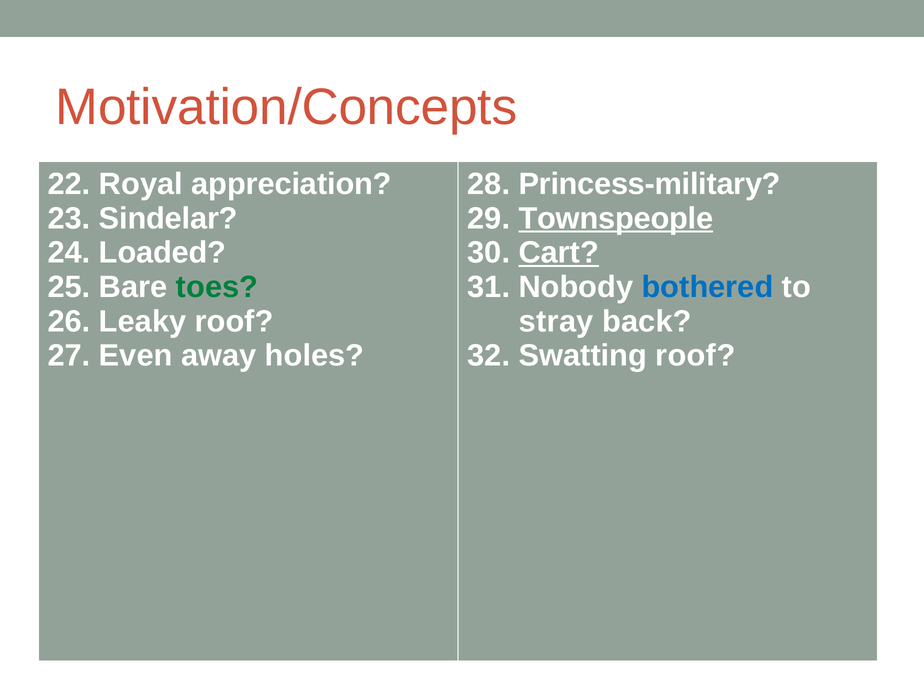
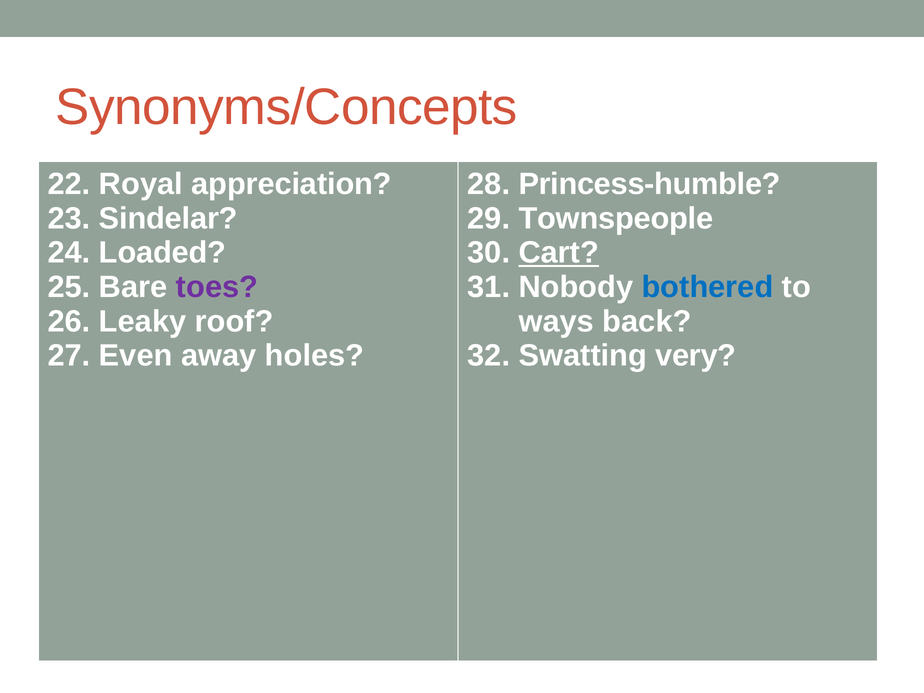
Motivation/Concepts: Motivation/Concepts -> Synonyms/Concepts
Princess-military: Princess-military -> Princess-humble
Townspeople underline: present -> none
toes colour: green -> purple
stray: stray -> ways
Swatting roof: roof -> very
